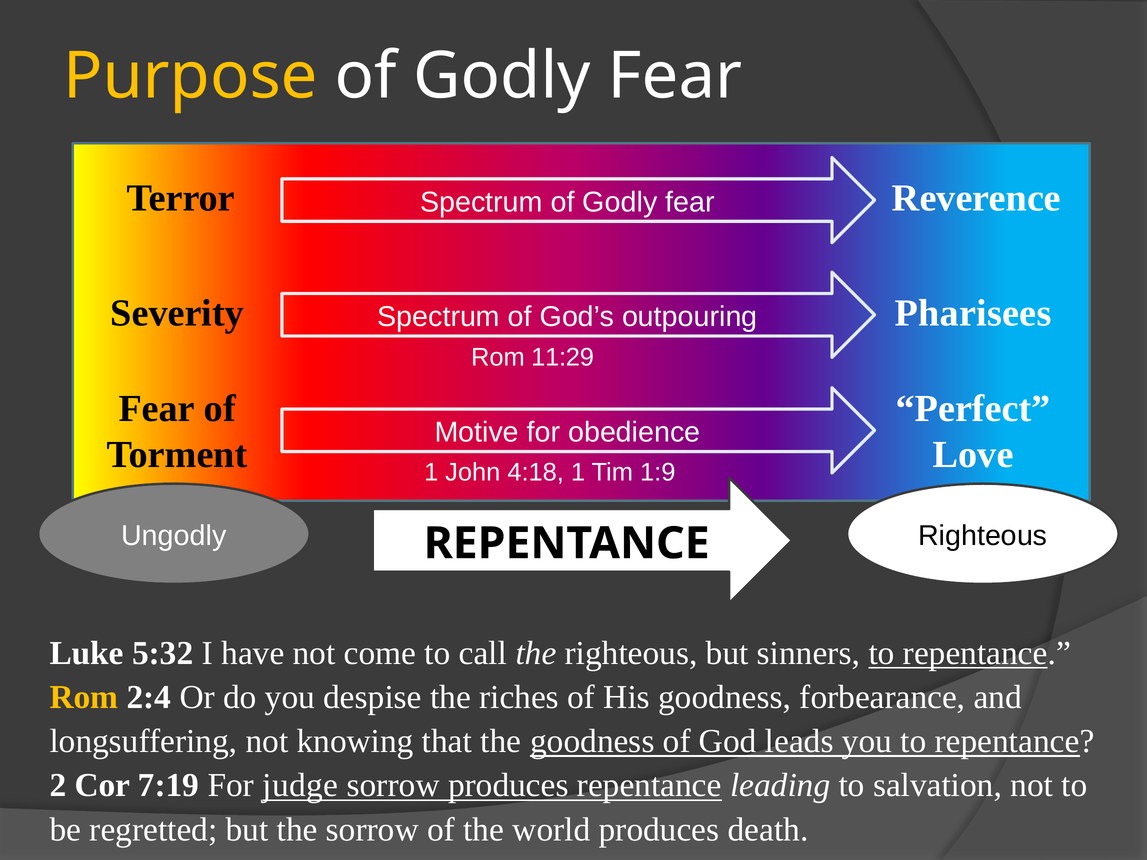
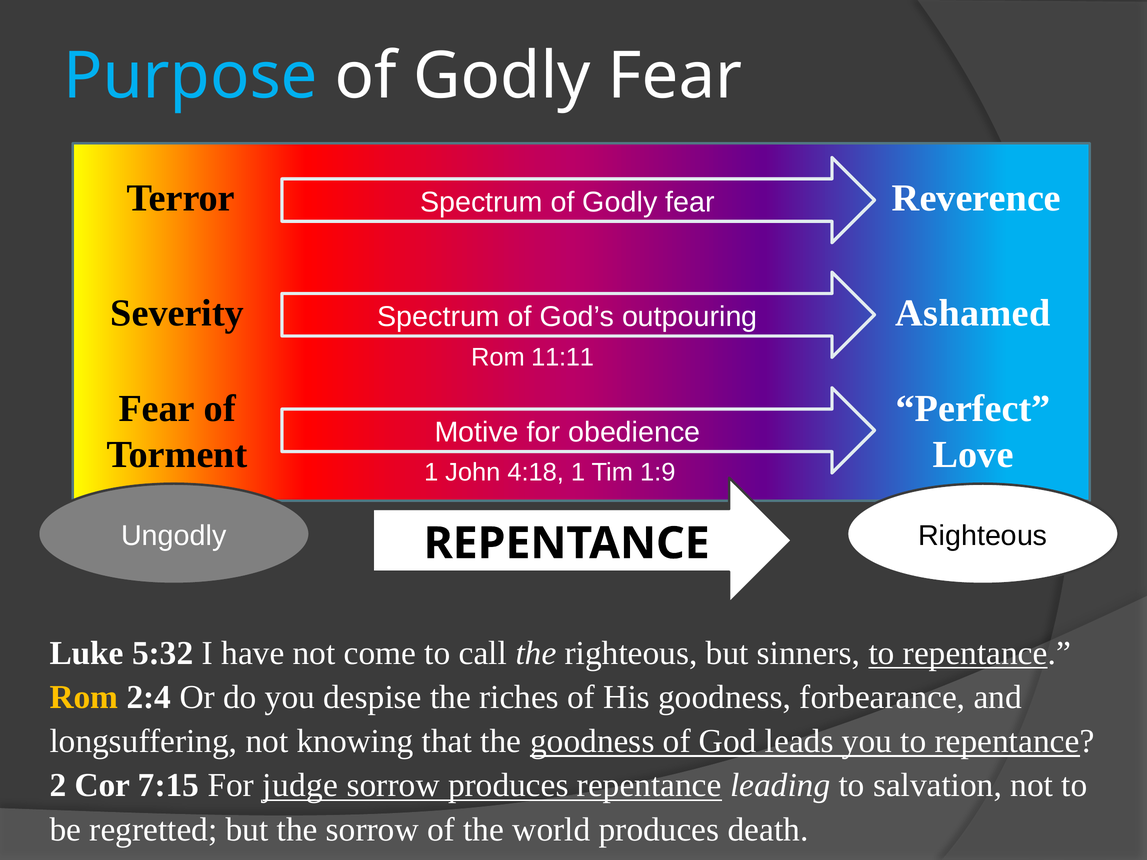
Purpose colour: yellow -> light blue
Pharisees: Pharisees -> Ashamed
11:29: 11:29 -> 11:11
7:19: 7:19 -> 7:15
